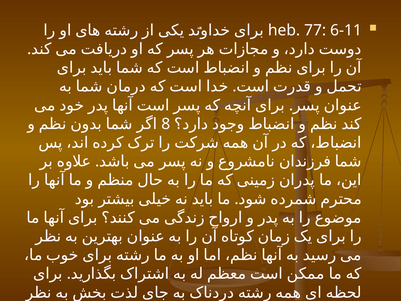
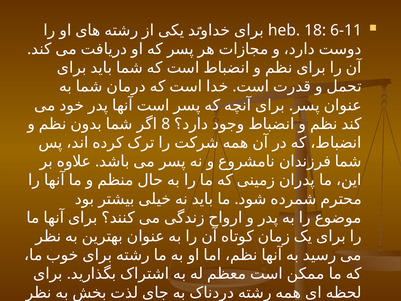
77: 77 -> 18
